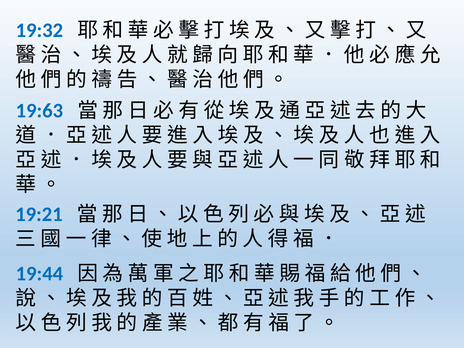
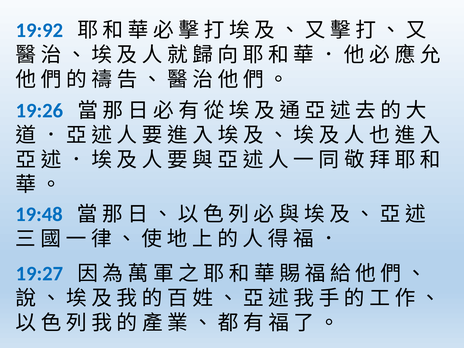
19:32: 19:32 -> 19:92
19:63: 19:63 -> 19:26
19:21: 19:21 -> 19:48
19:44: 19:44 -> 19:27
